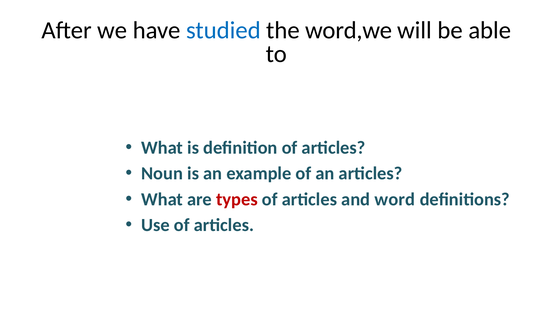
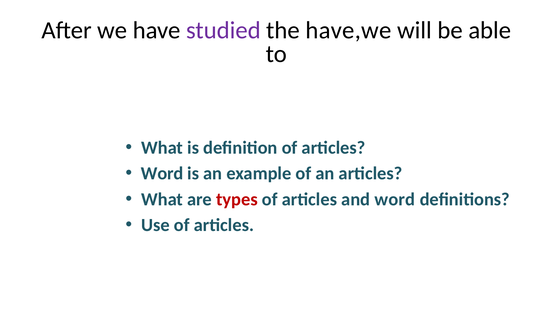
studied colour: blue -> purple
word,we: word,we -> have,we
Noun at (162, 173): Noun -> Word
